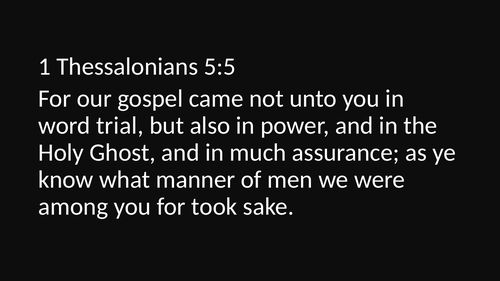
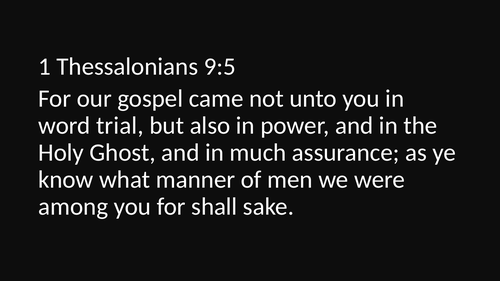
5:5: 5:5 -> 9:5
took: took -> shall
